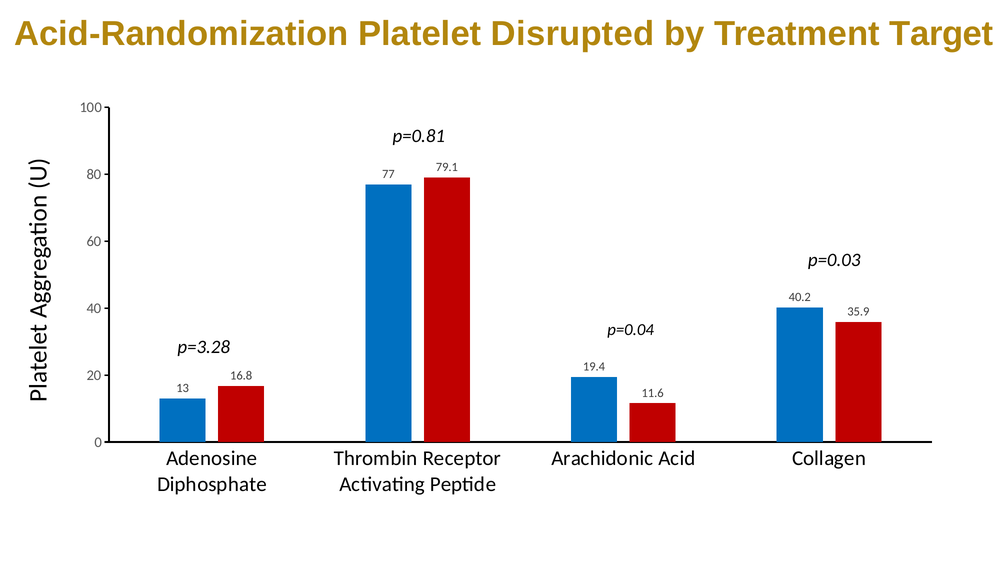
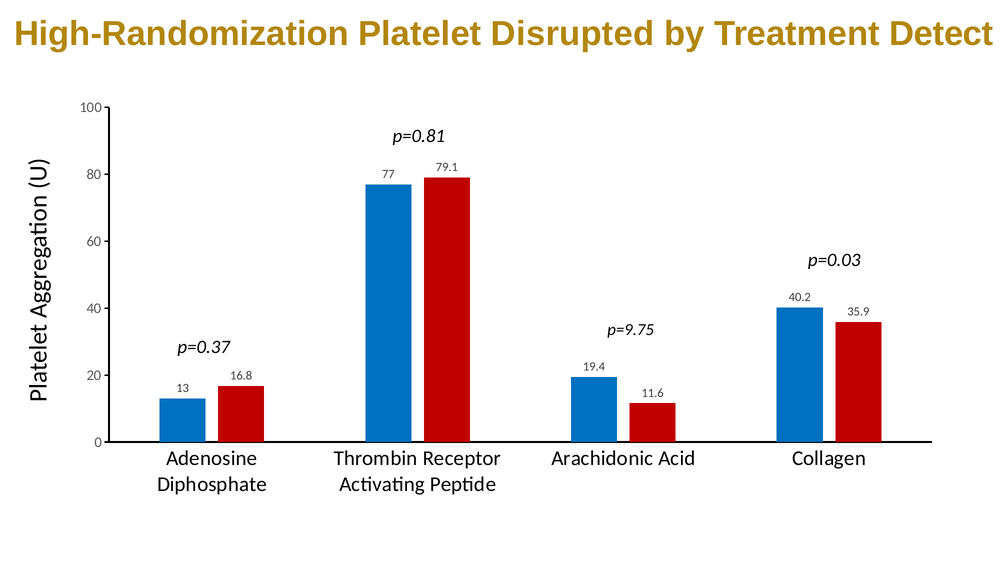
Acid-Randomization: Acid-Randomization -> High-Randomization
Target: Target -> Detect
p=0.04: p=0.04 -> p=9.75
p=3.28: p=3.28 -> p=0.37
